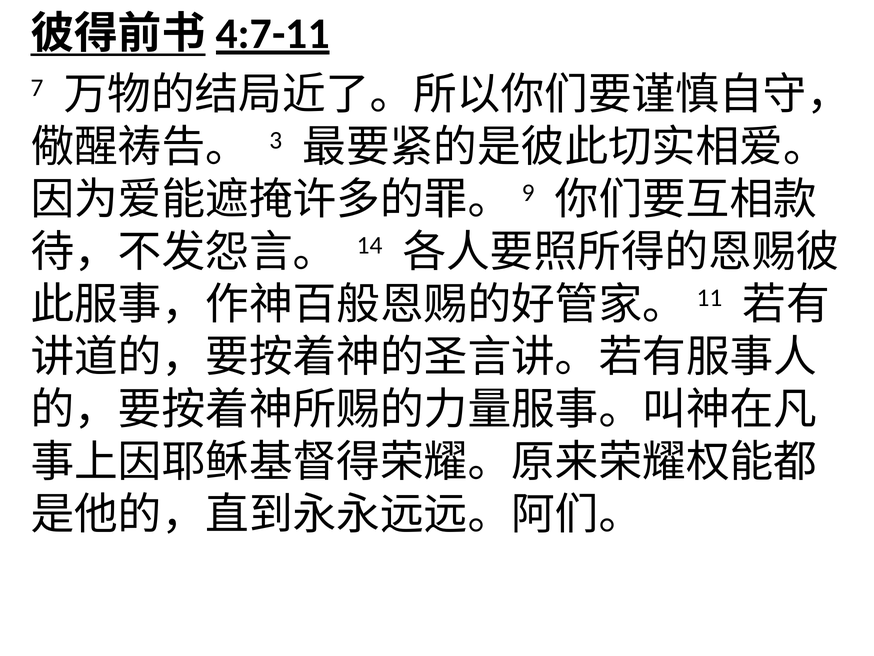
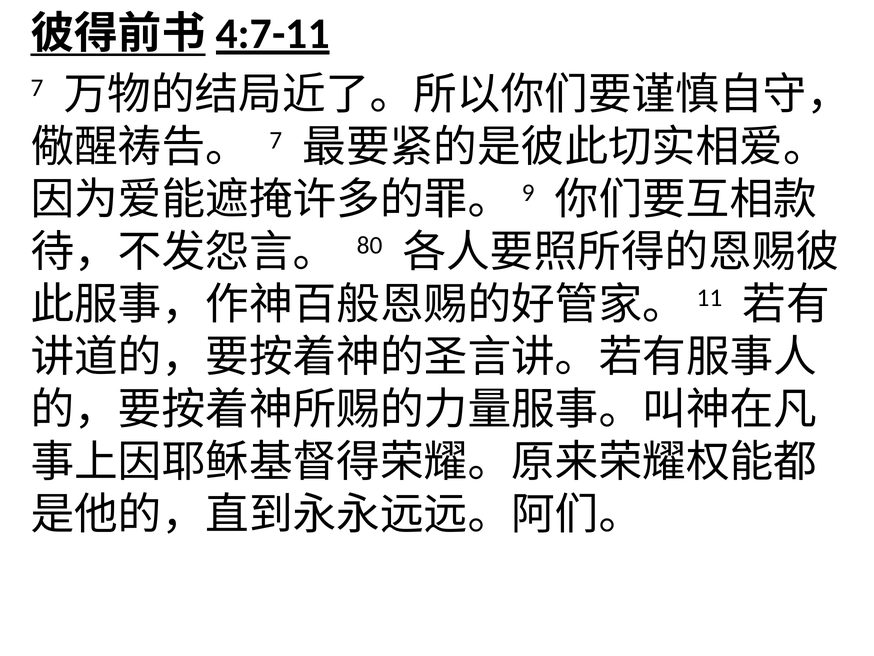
3 at (276, 140): 3 -> 7
14: 14 -> 80
